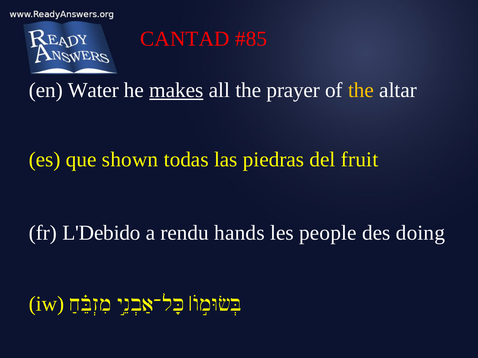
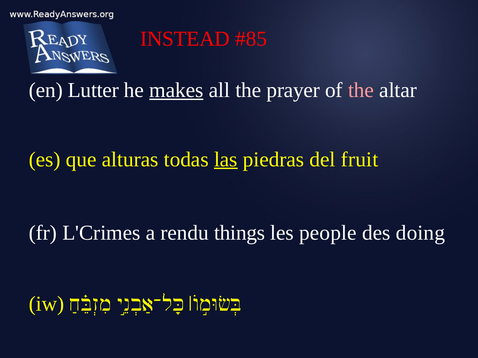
CANTAD: CANTAD -> INSTEAD
Water: Water -> Lutter
the at (361, 90) colour: yellow -> pink
shown: shown -> alturas
las underline: none -> present
L'Debido: L'Debido -> L'Crimes
hands: hands -> things
